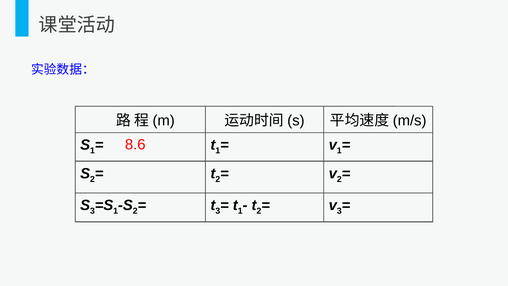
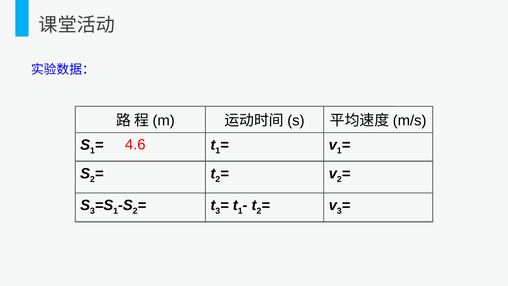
8.6: 8.6 -> 4.6
